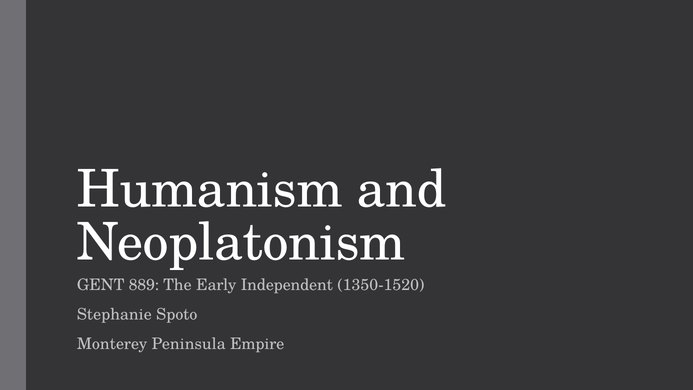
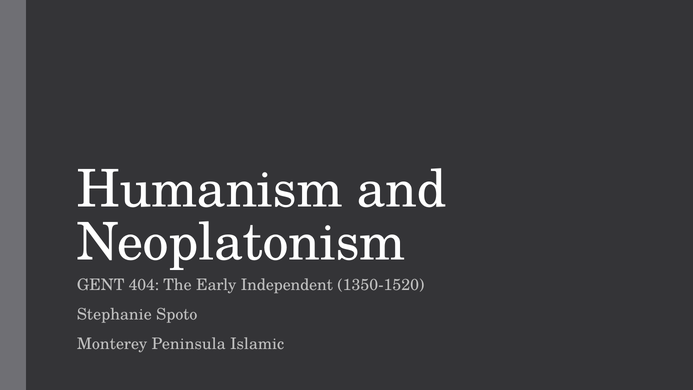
889: 889 -> 404
Empire: Empire -> Islamic
